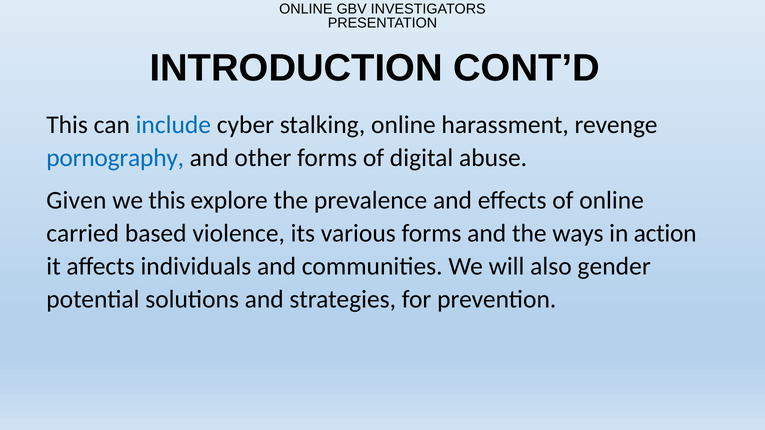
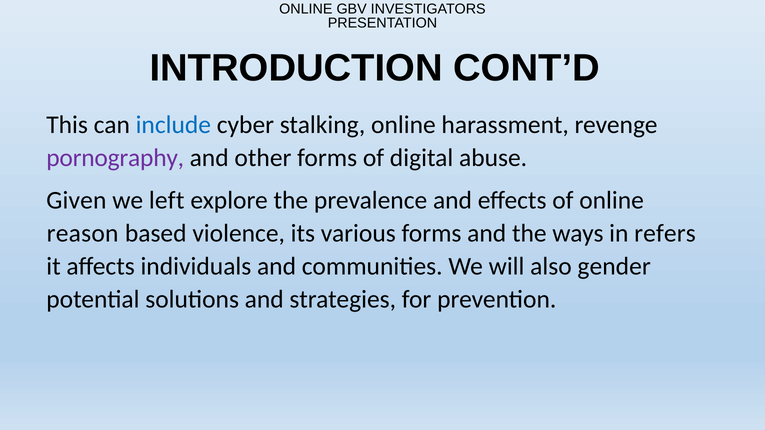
pornography colour: blue -> purple
we this: this -> left
carried: carried -> reason
action: action -> refers
